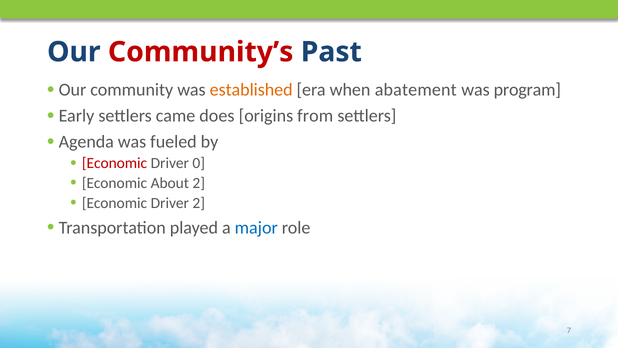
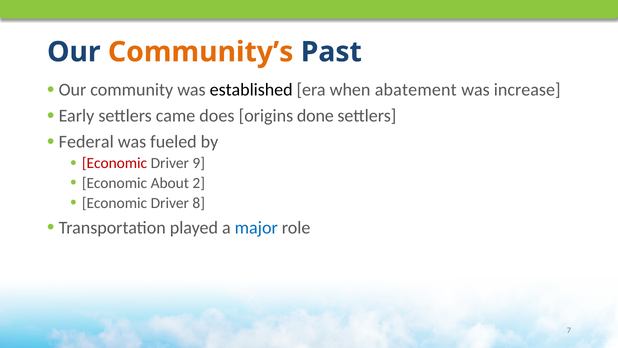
Community’s colour: red -> orange
established colour: orange -> black
program: program -> increase
from: from -> done
Agenda: Agenda -> Federal
0: 0 -> 9
Driver 2: 2 -> 8
